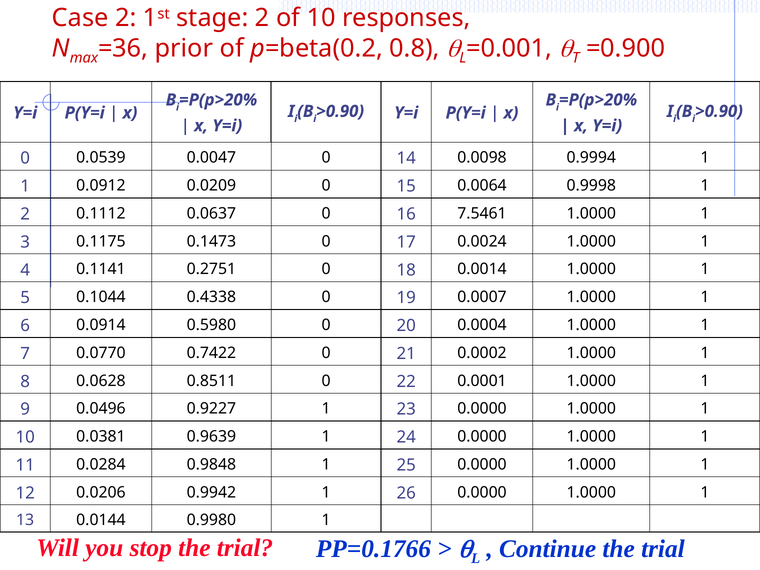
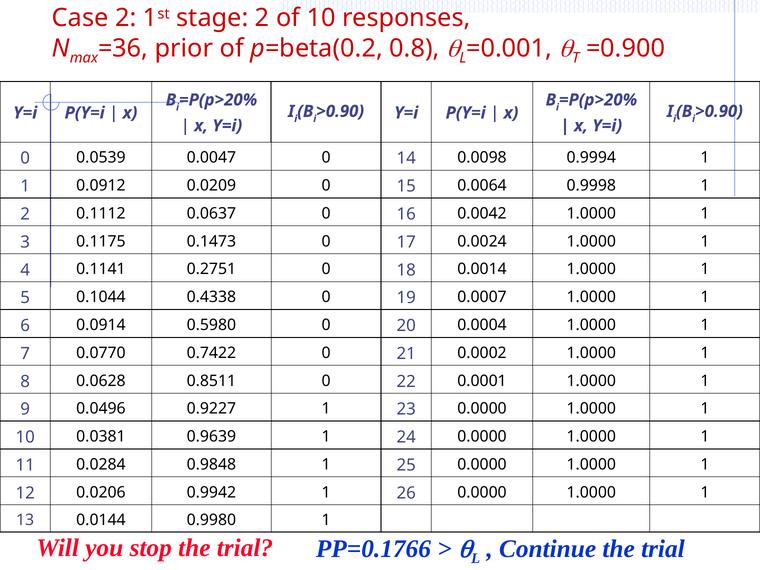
7.5461: 7.5461 -> 0.0042
